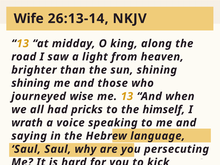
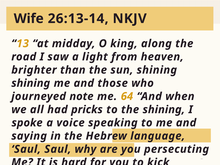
wise: wise -> note
me 13: 13 -> 64
the himself: himself -> shining
wrath: wrath -> spoke
